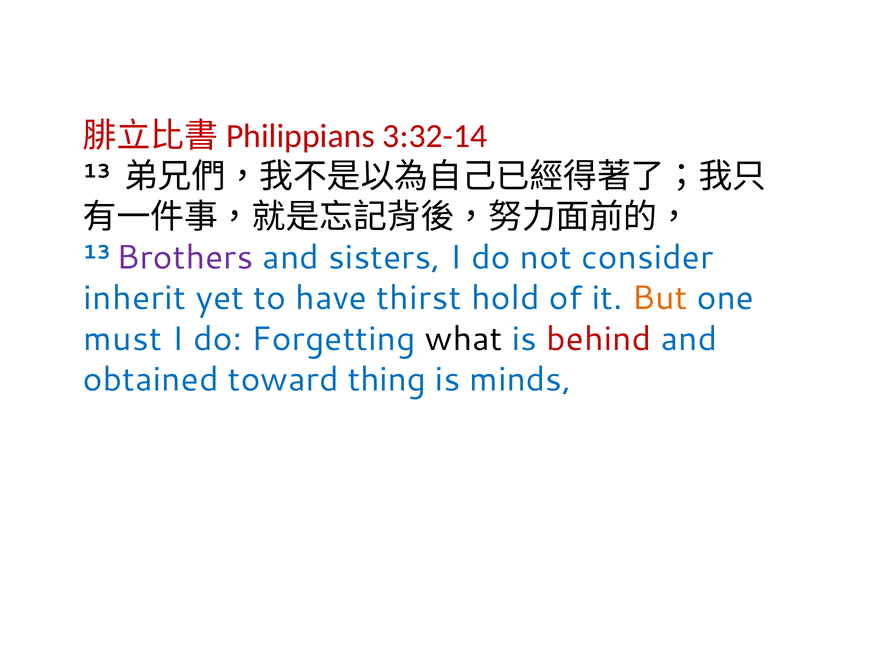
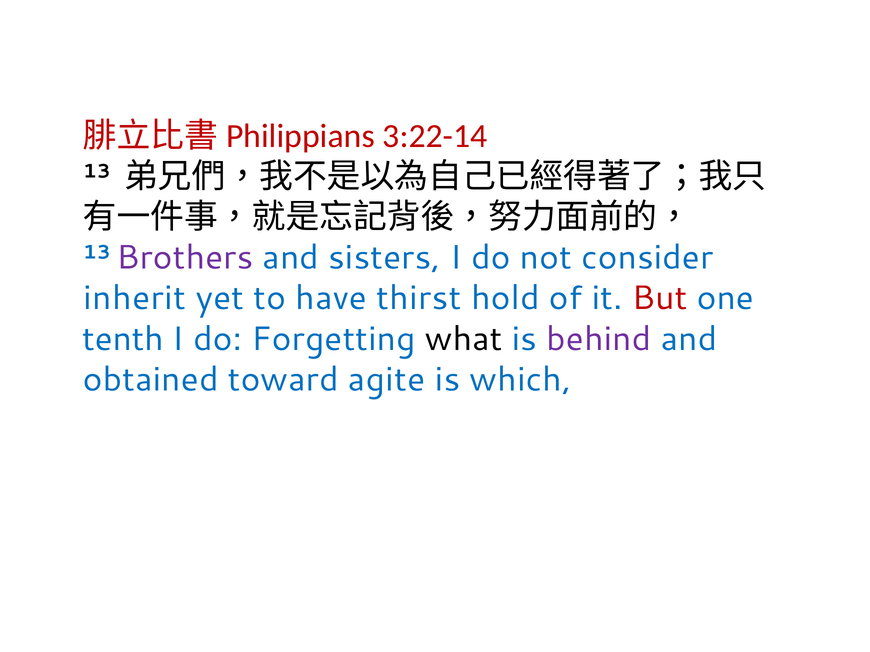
3:32-14: 3:32-14 -> 3:22-14
But colour: orange -> red
must: must -> tenth
behind colour: red -> purple
thing: thing -> agite
minds: minds -> which
